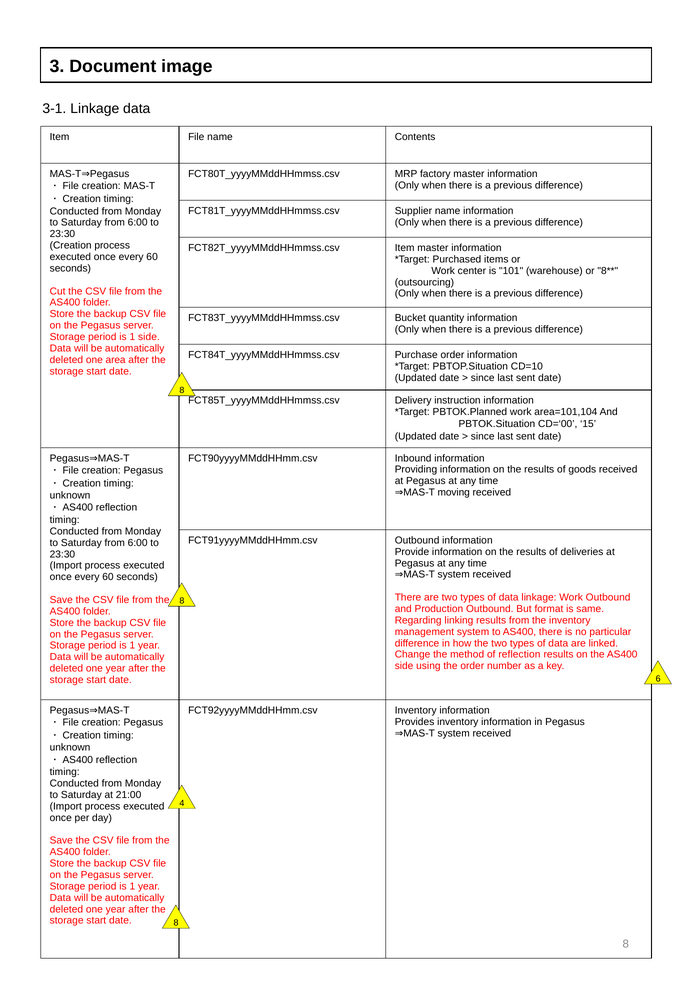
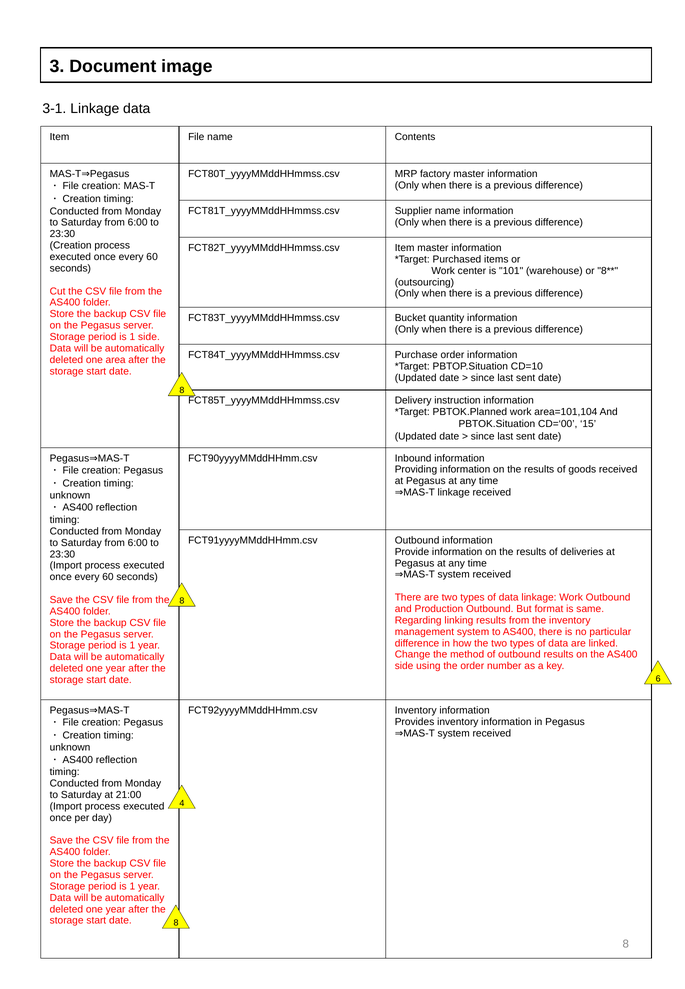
⇒MAS-T moving: moving -> linkage
of reflection: reflection -> outbound
